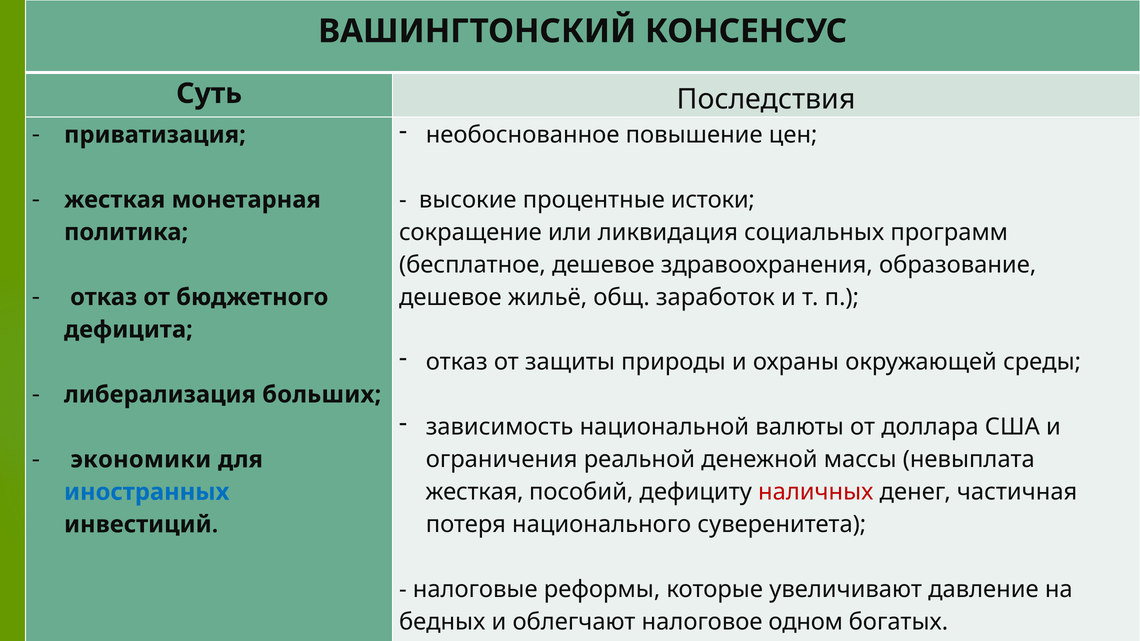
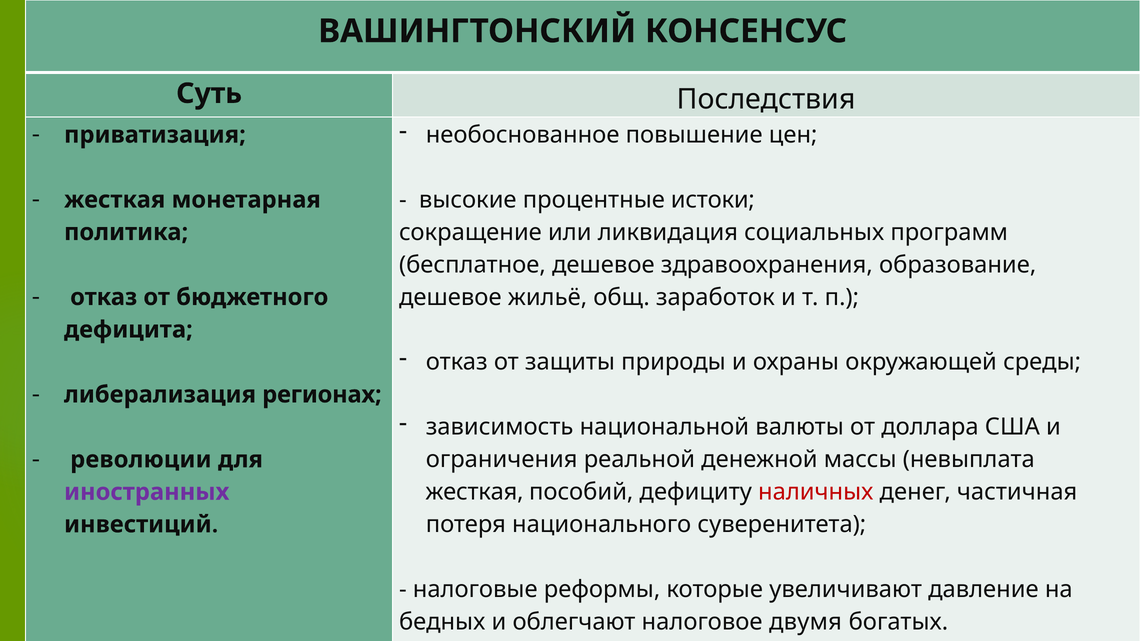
больших: больших -> регионах
экономики: экономики -> революции
иностранных colour: blue -> purple
одном: одном -> двумя
